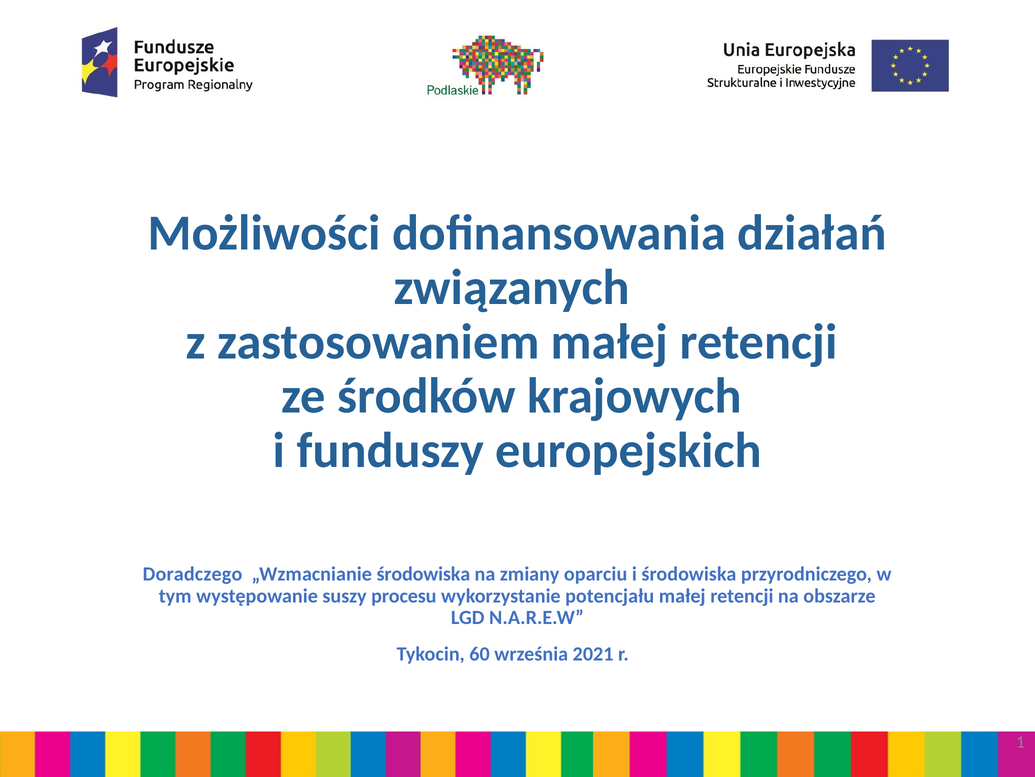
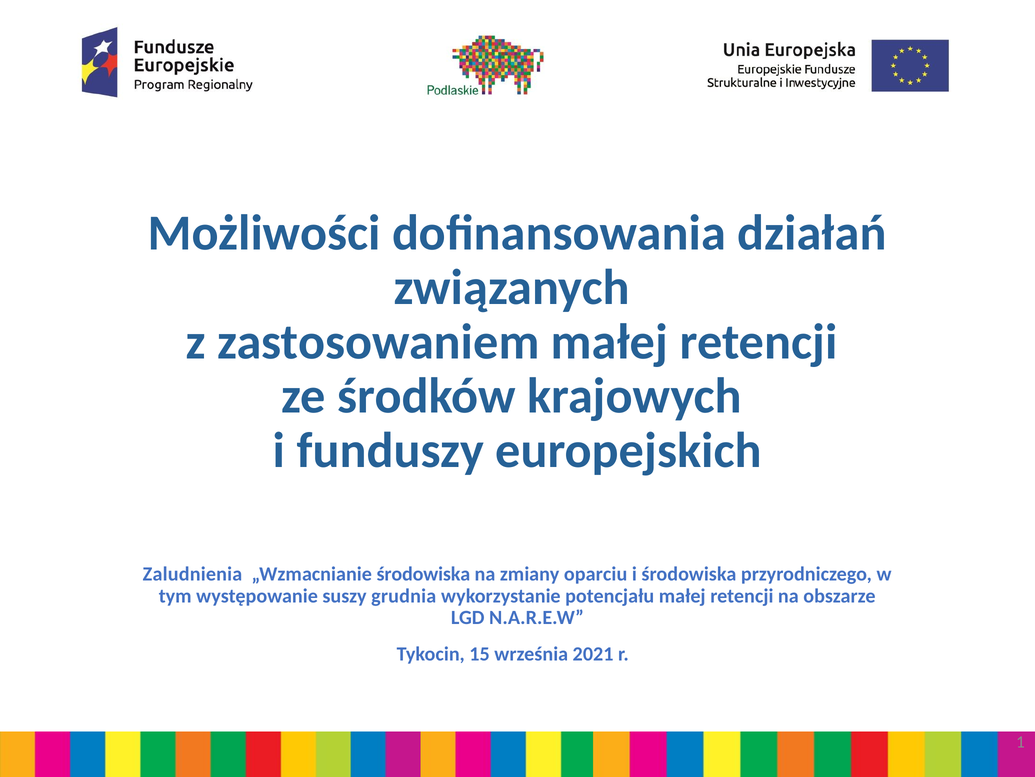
Doradczego: Doradczego -> Zaludnienia
procesu: procesu -> grudnia
60: 60 -> 15
